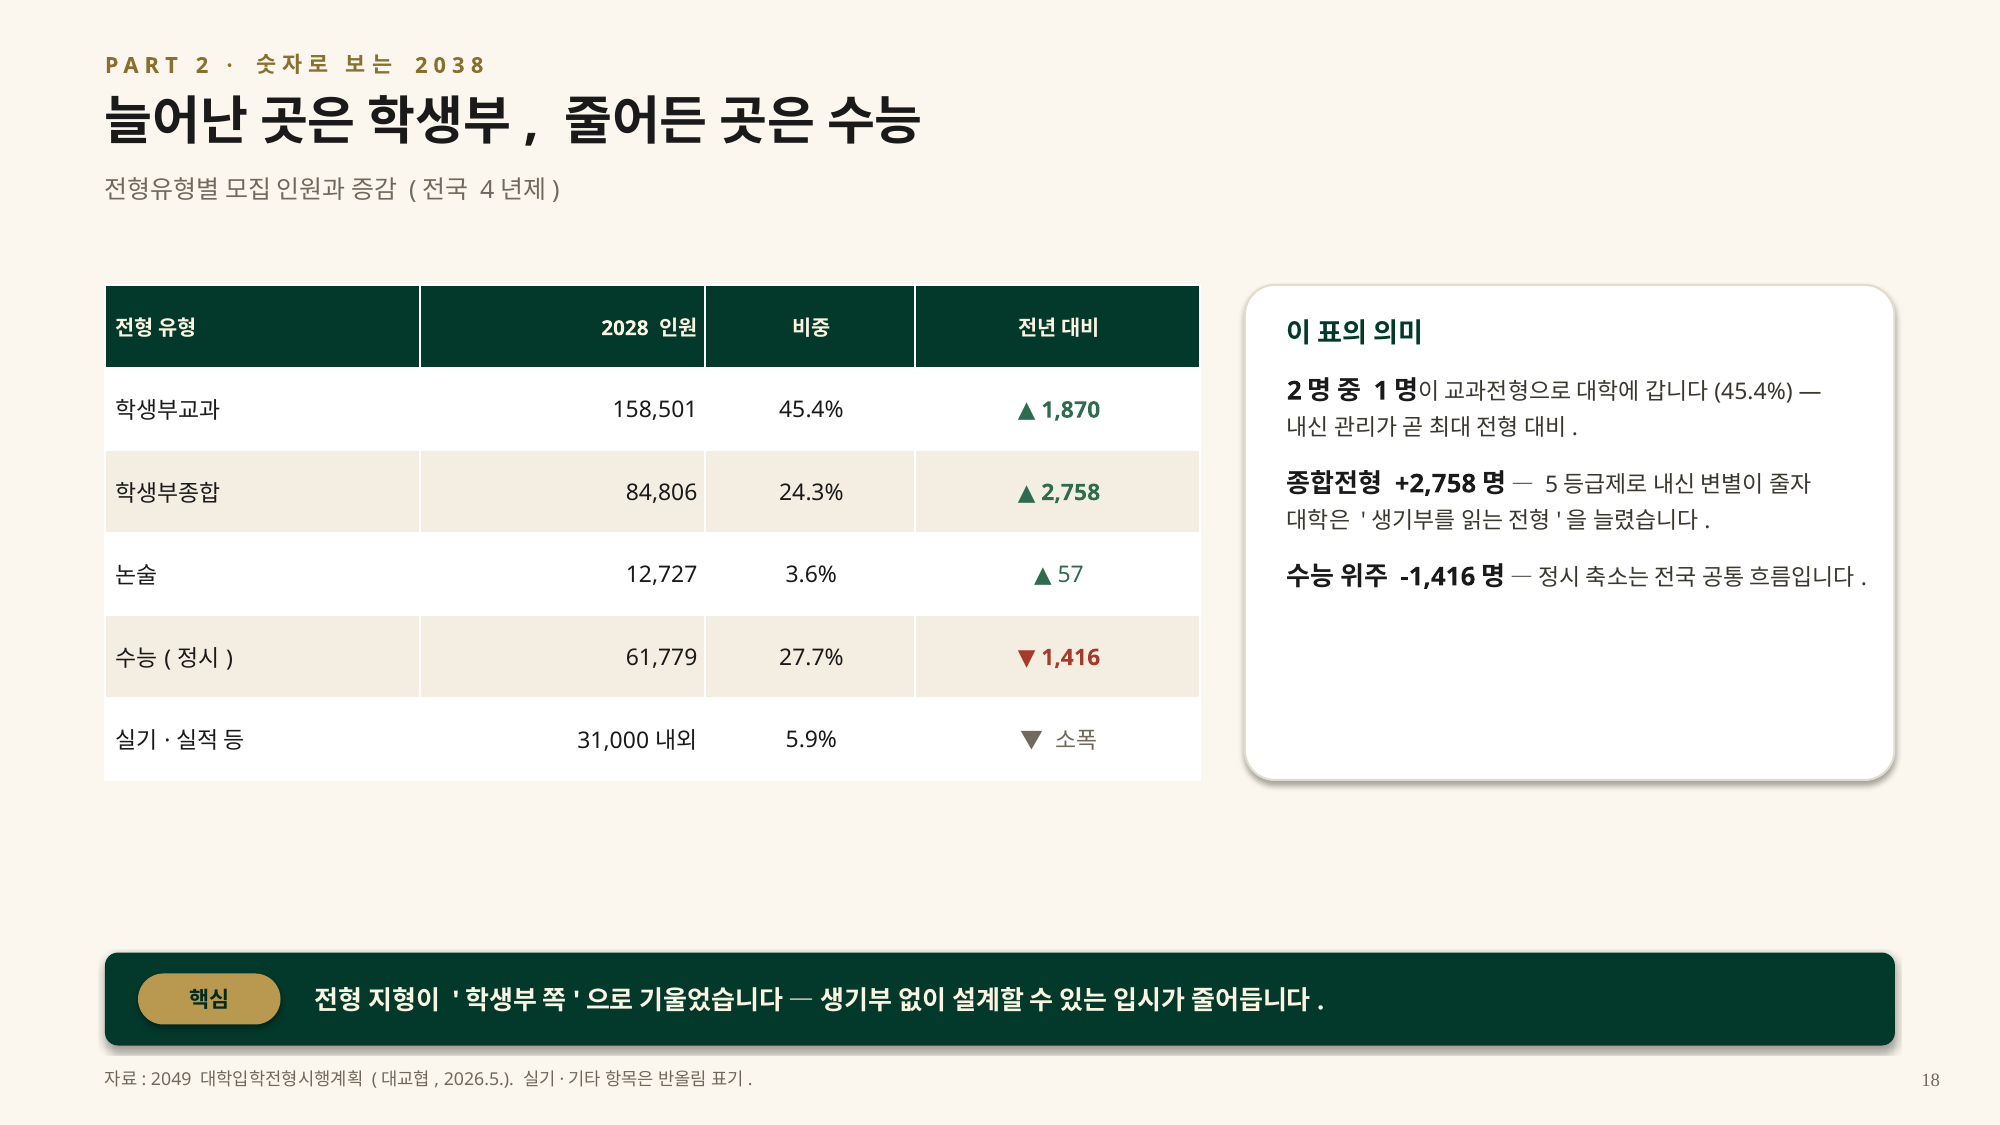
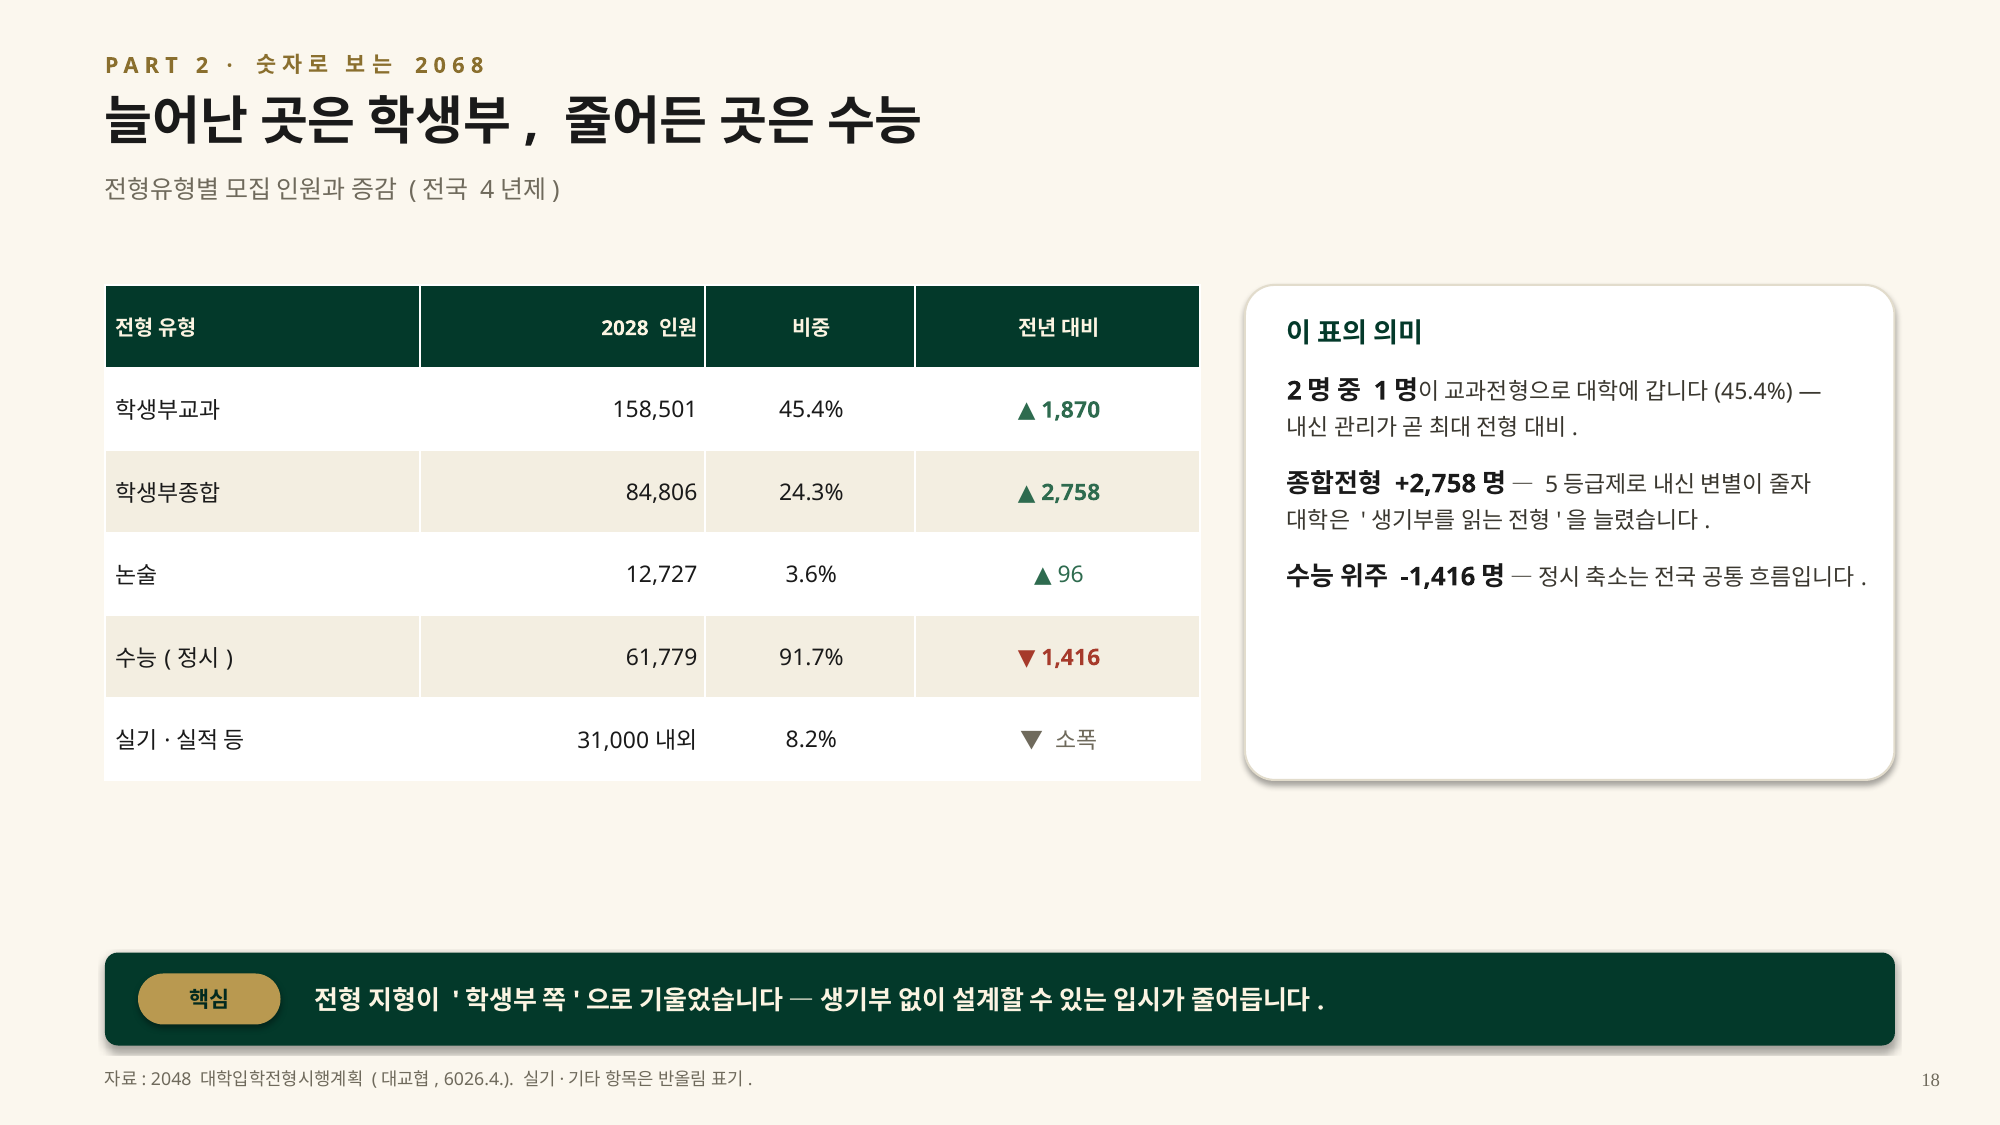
3: 3 -> 6
57: 57 -> 96
27.7%: 27.7% -> 91.7%
5.9%: 5.9% -> 8.2%
2049: 2049 -> 2048
2026.5: 2026.5 -> 6026.4
